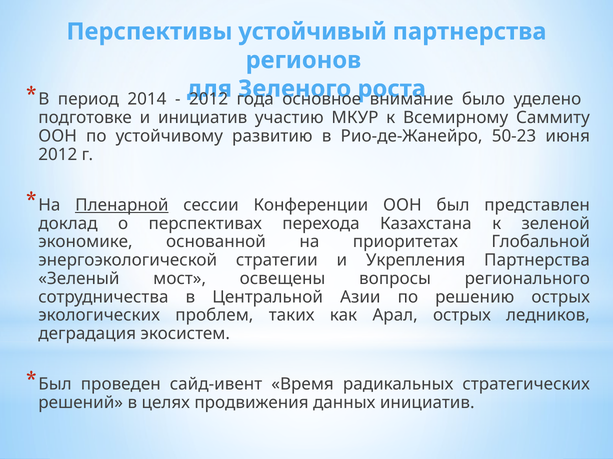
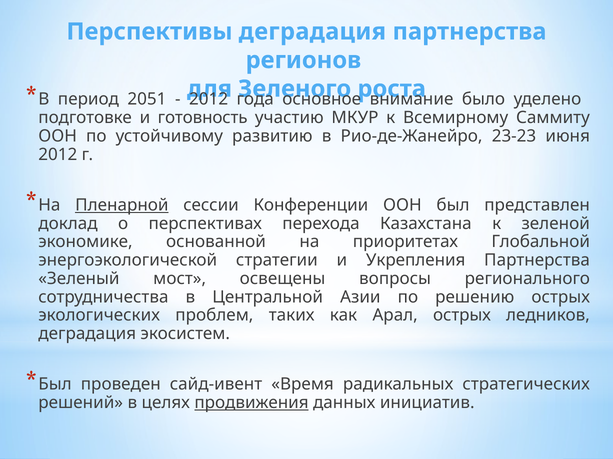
Перспективы устойчивый: устойчивый -> деградация
2014: 2014 -> 2051
и инициатив: инициатив -> готовность
50-23: 50-23 -> 23-23
продвижения underline: none -> present
